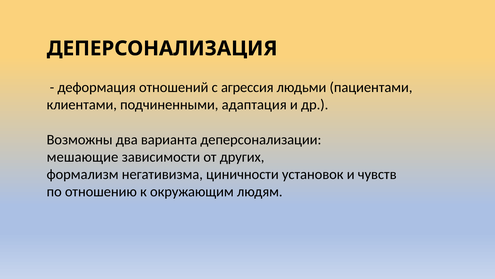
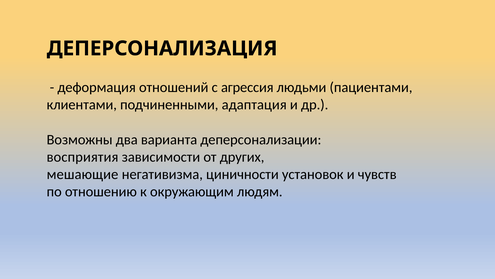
мешающие: мешающие -> восприятия
формализм: формализм -> мешающие
